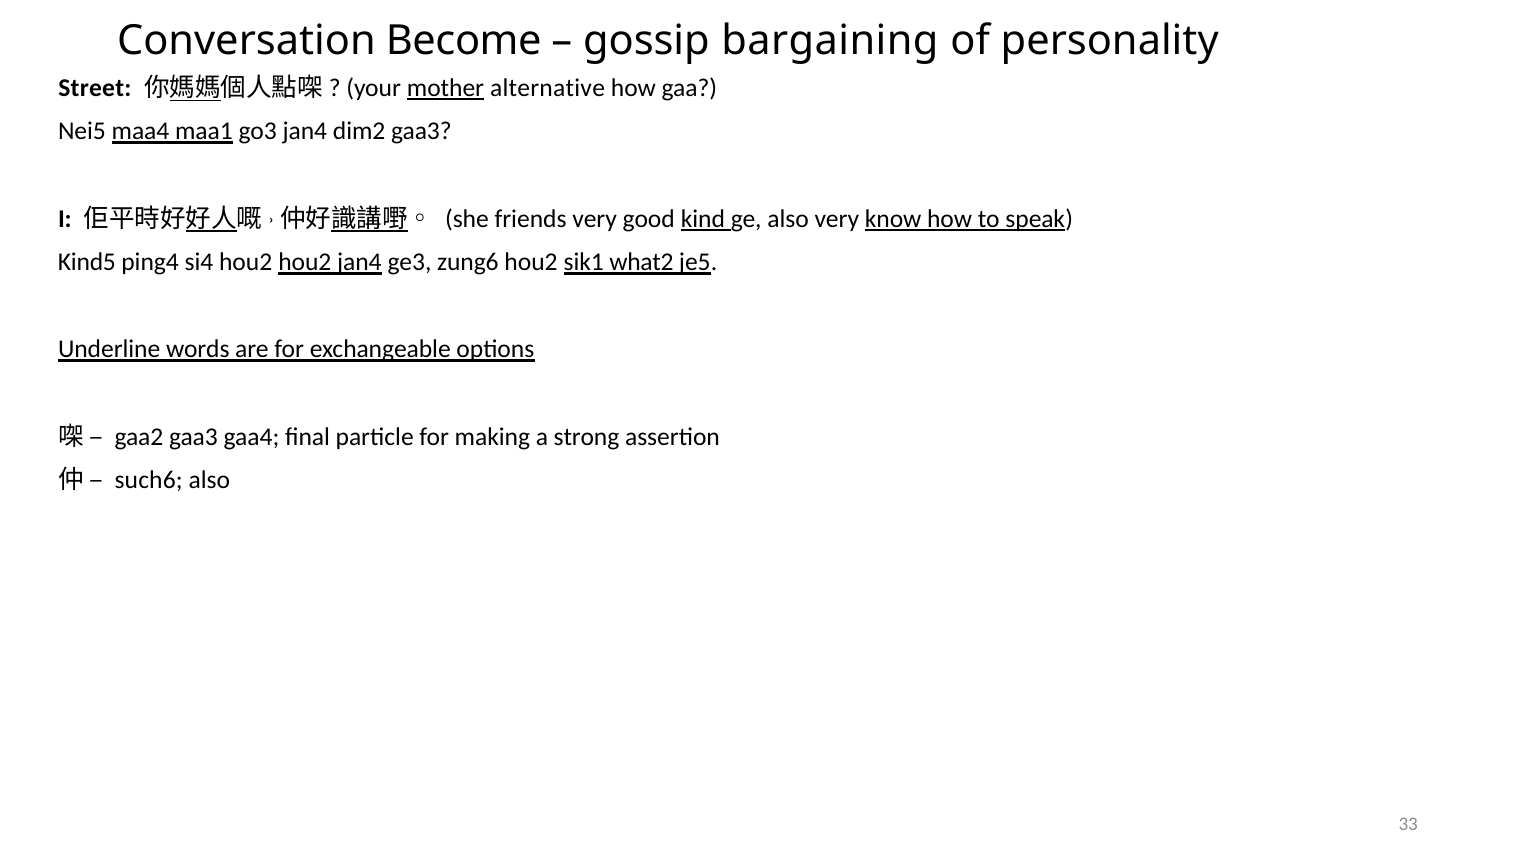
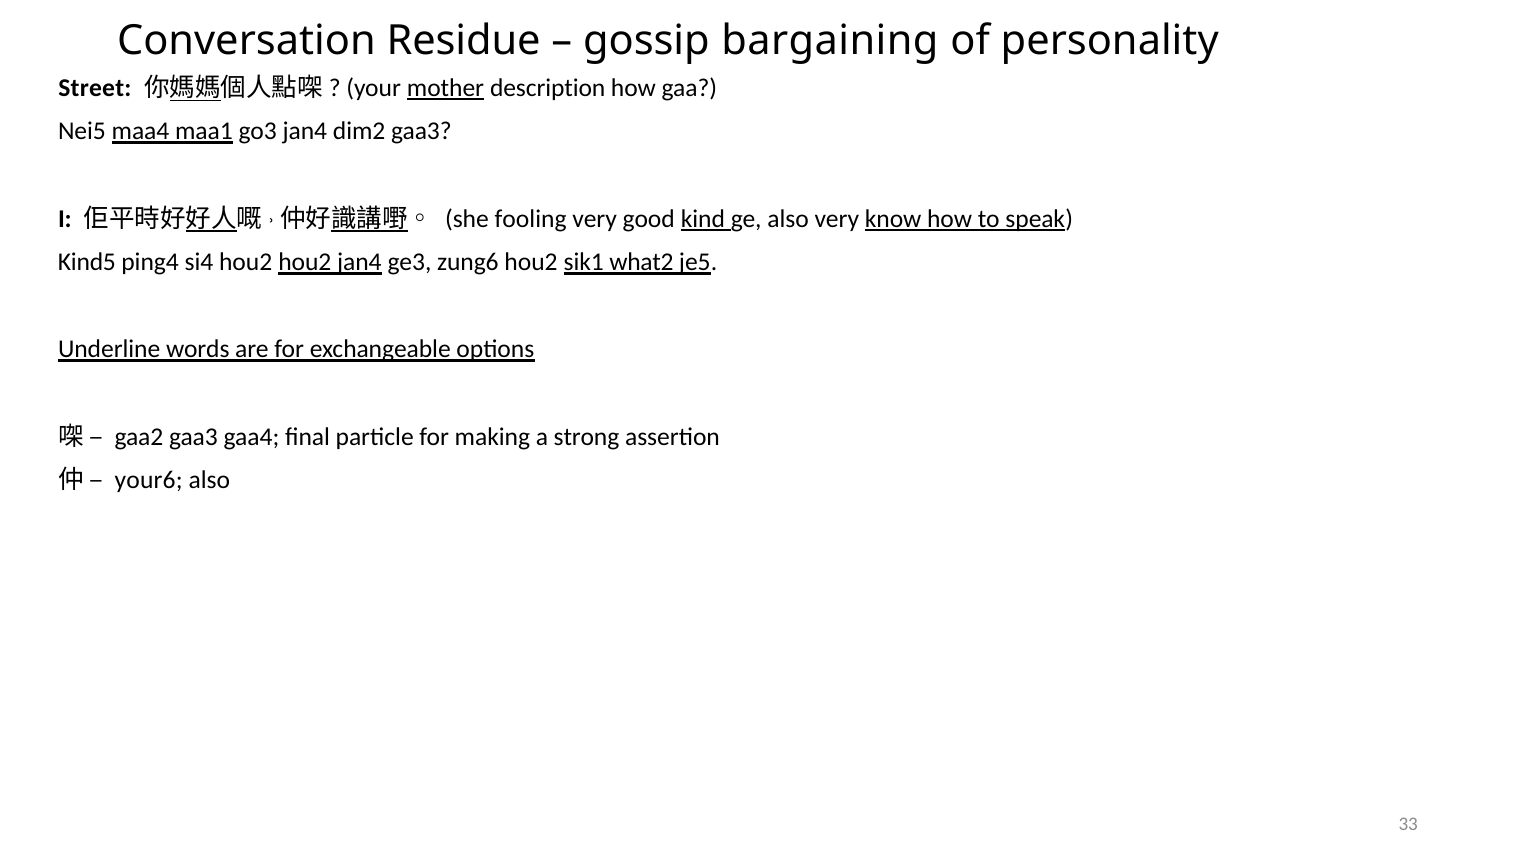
Become: Become -> Residue
alternative: alternative -> description
friends: friends -> fooling
such6: such6 -> your6
